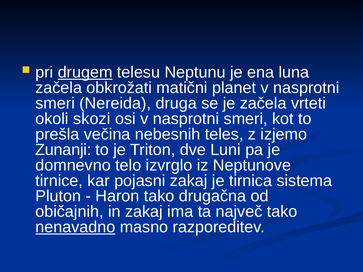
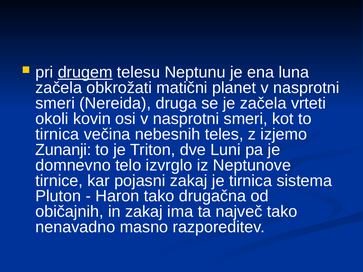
skozi: skozi -> kovin
prešla at (57, 134): prešla -> tirnica
nenavadno underline: present -> none
